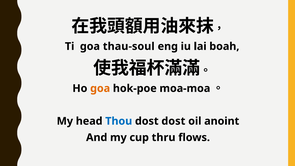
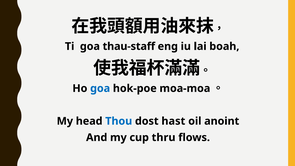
thau-soul: thau-soul -> thau-staff
goa at (100, 88) colour: orange -> blue
dost dost: dost -> hast
